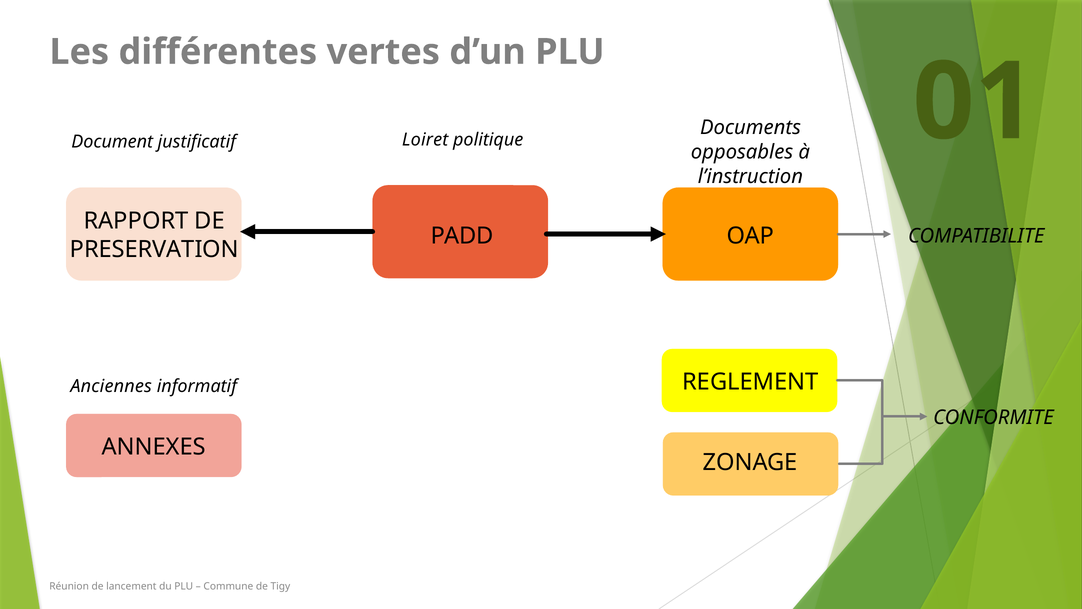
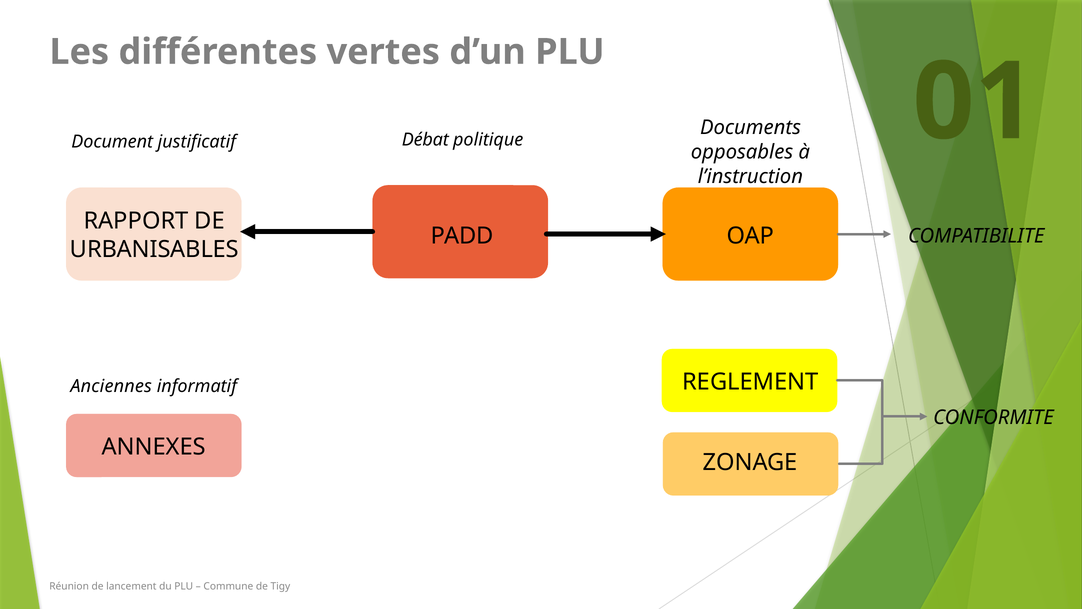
Loiret: Loiret -> Débat
PRESERVATION: PRESERVATION -> URBANISABLES
